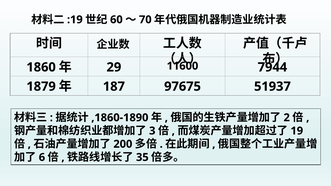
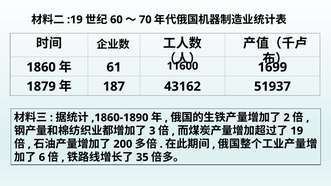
29: 29 -> 61
7944: 7944 -> 1699
97675: 97675 -> 43162
